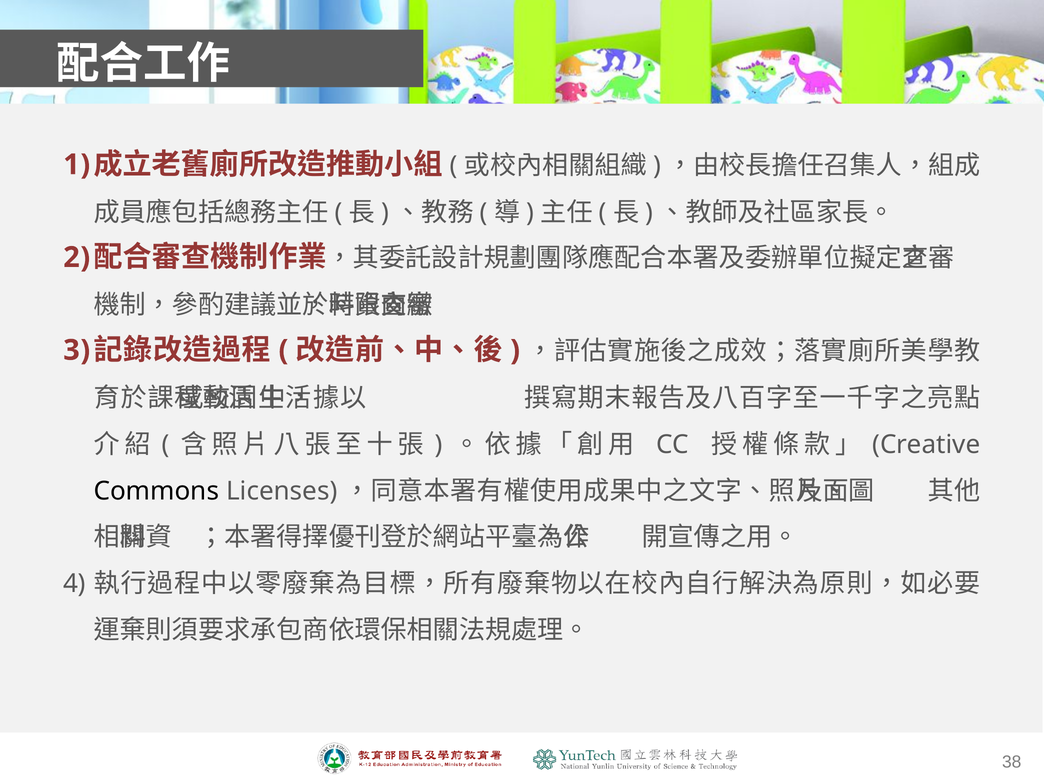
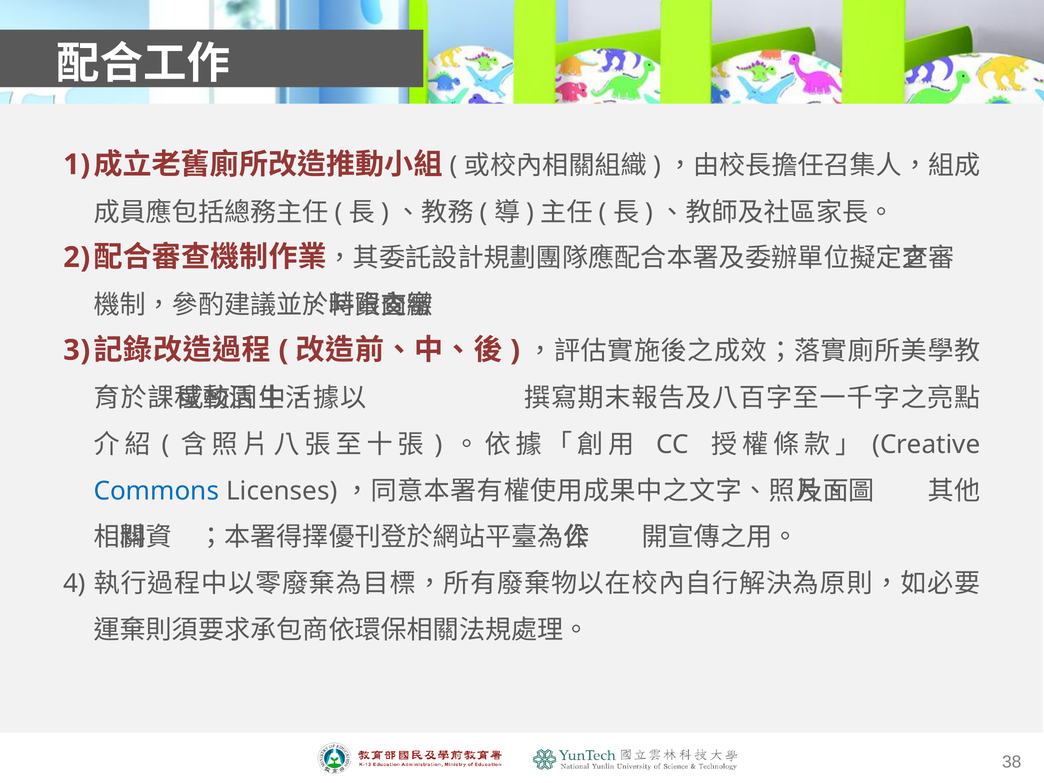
Commons colour: black -> blue
